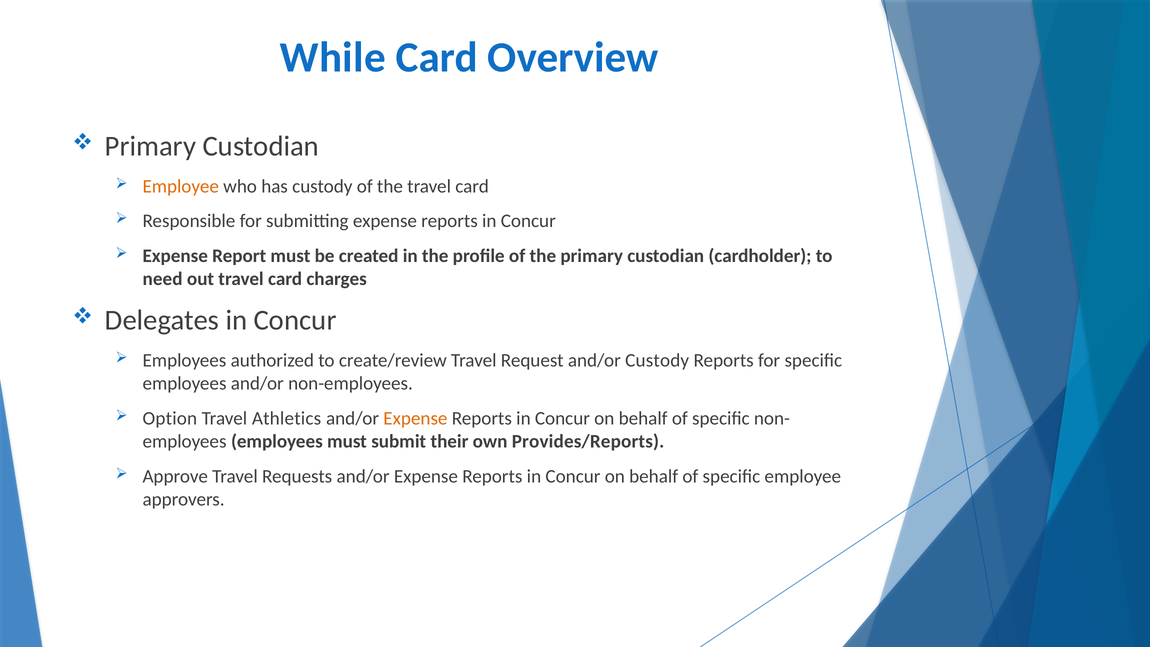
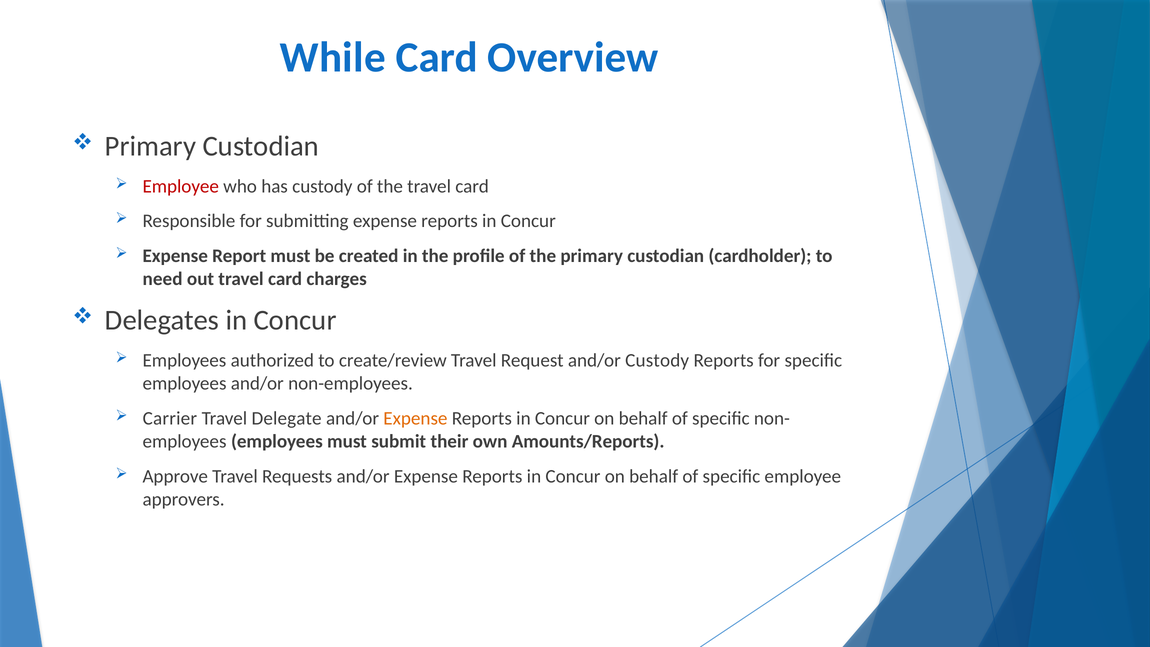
Employee at (181, 186) colour: orange -> red
Option: Option -> Carrier
Athletics: Athletics -> Delegate
Provides/Reports: Provides/Reports -> Amounts/Reports
